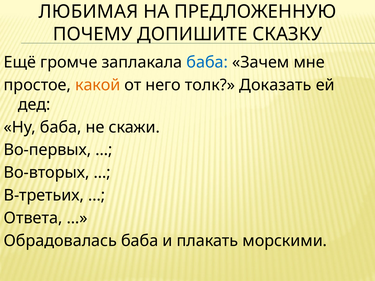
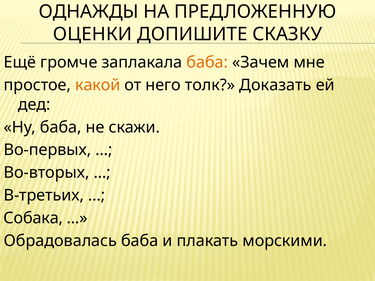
ЛЮБИМАЯ: ЛЮБИМАЯ -> ОДНАЖДЫ
ПОЧЕМУ: ПОЧЕМУ -> ОЦЕНКИ
баба at (207, 62) colour: blue -> orange
Ответа: Ответа -> Собака
